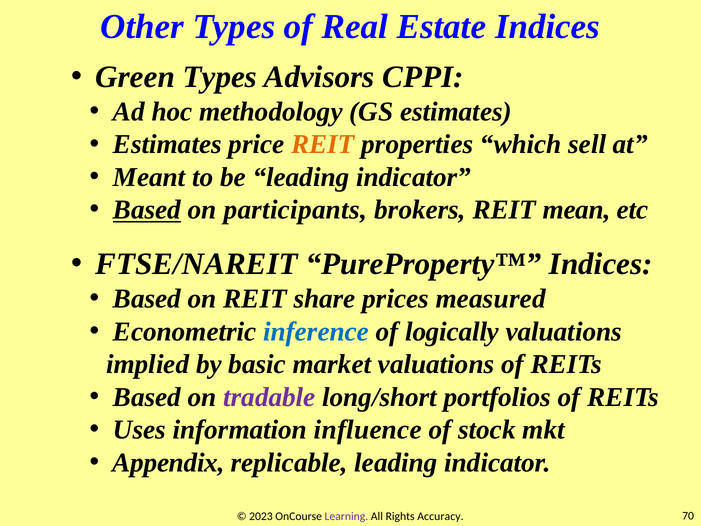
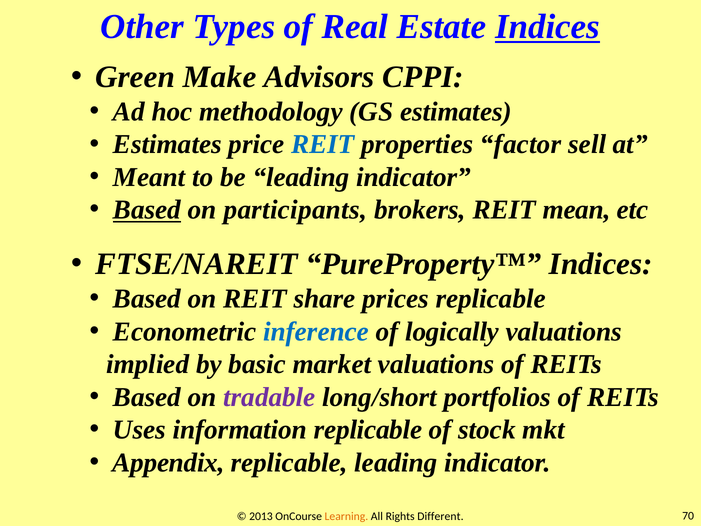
Indices at (548, 27) underline: none -> present
Green Types: Types -> Make
REIT at (323, 144) colour: orange -> blue
which: which -> factor
prices measured: measured -> replicable
information influence: influence -> replicable
2023: 2023 -> 2013
Learning colour: purple -> orange
Accuracy: Accuracy -> Different
